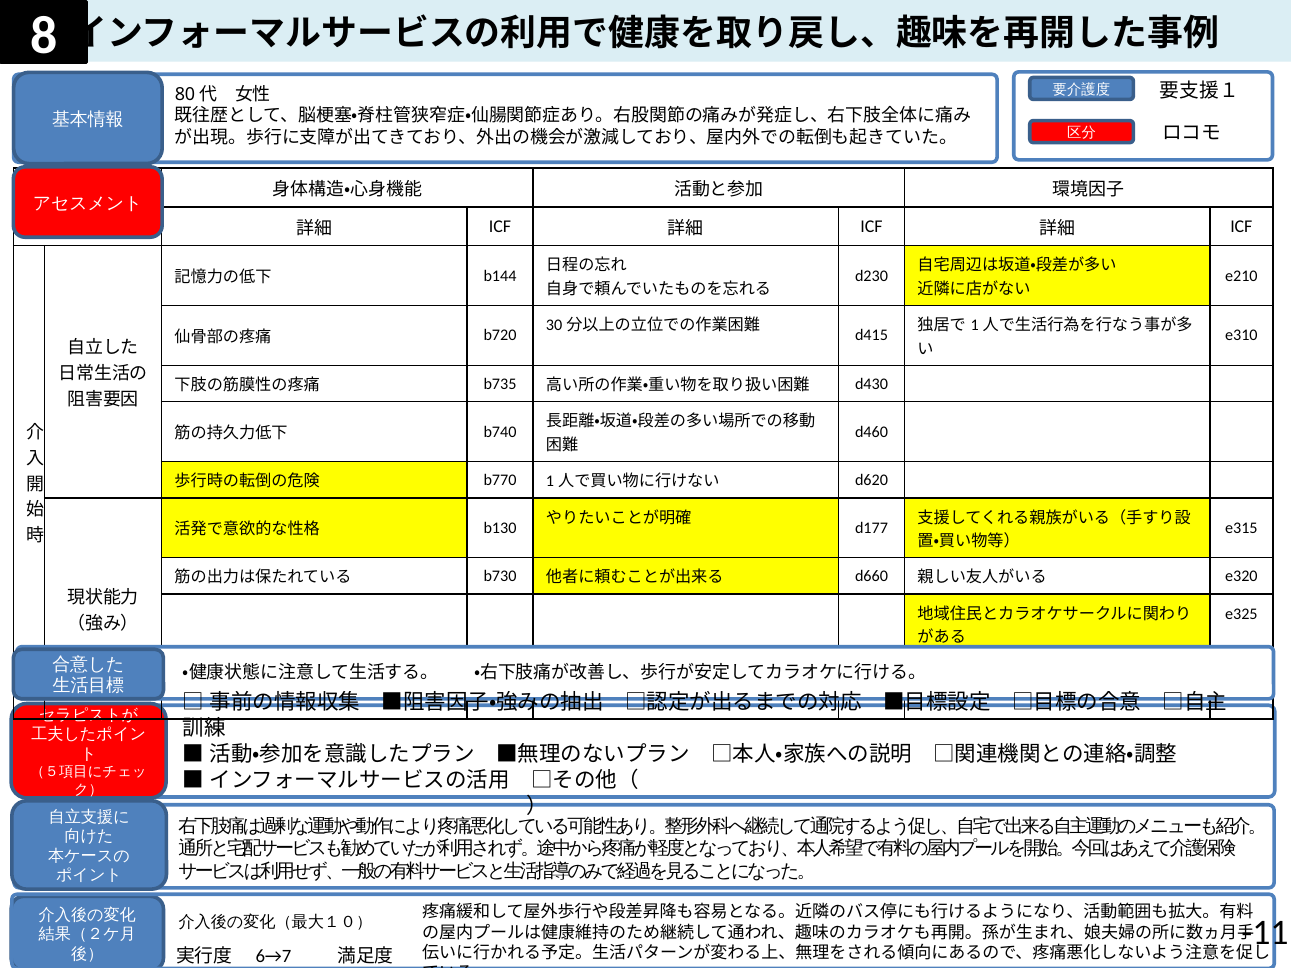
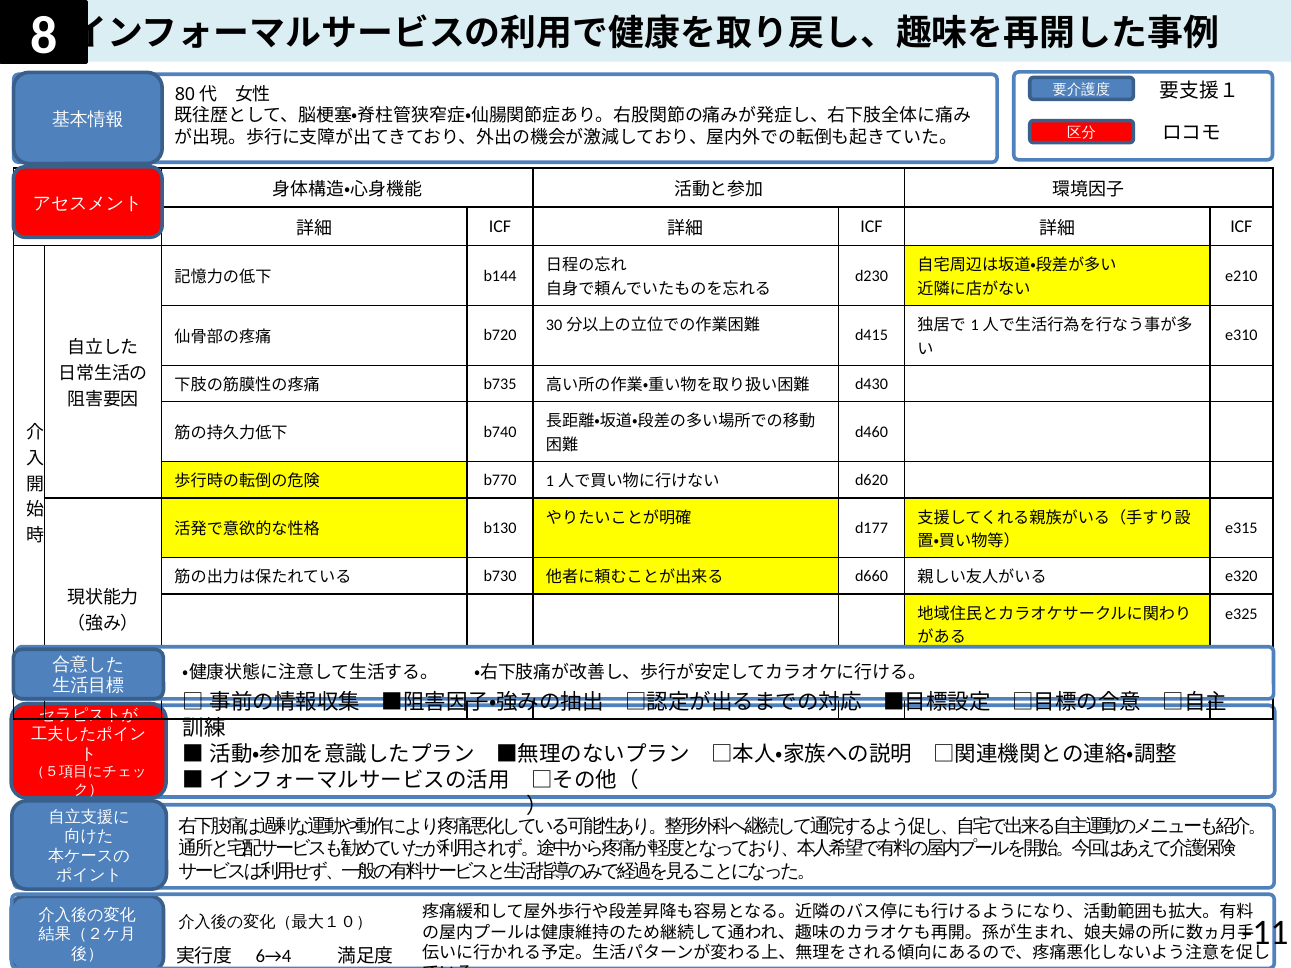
6→7: 6→7 -> 6→4
